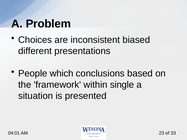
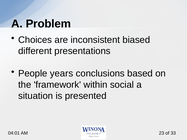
which: which -> years
single: single -> social
